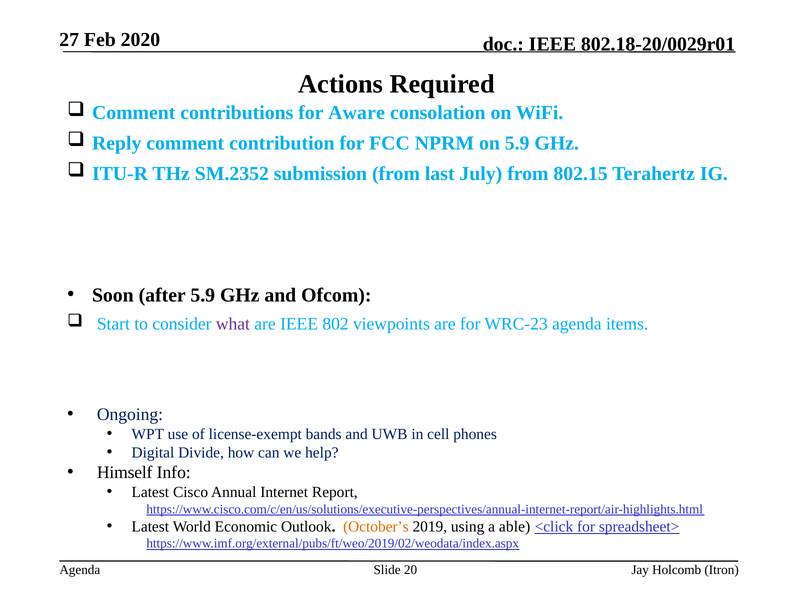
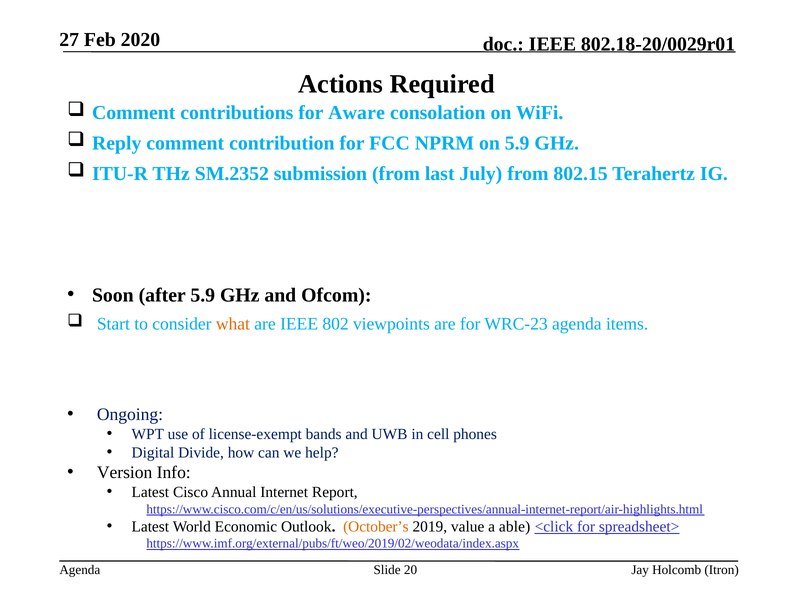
what colour: purple -> orange
Himself: Himself -> Version
using: using -> value
